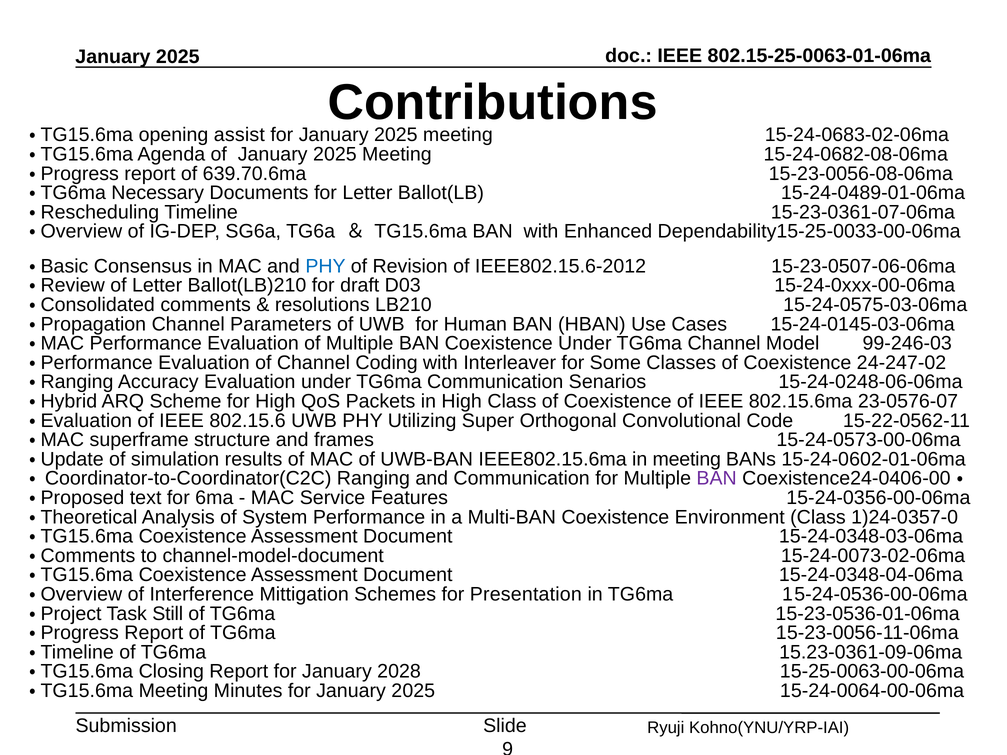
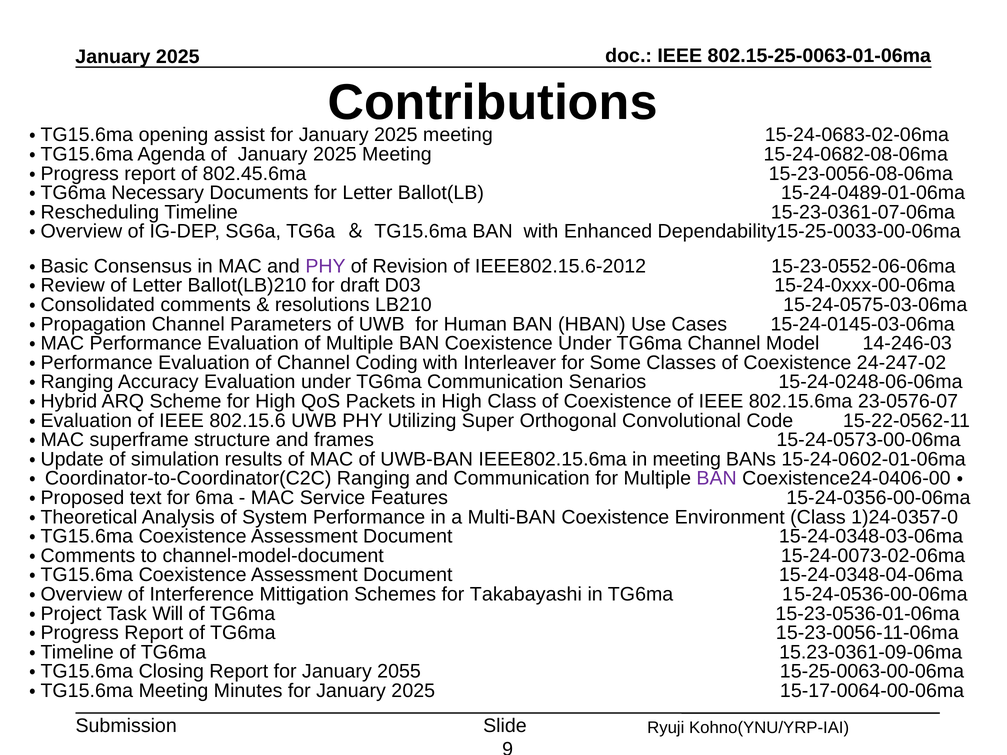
639.70.6ma: 639.70.6ma -> 802.45.6ma
PHY at (325, 266) colour: blue -> purple
15-23-0507-06-06ma: 15-23-0507-06-06ma -> 15-23-0552-06-06ma
99-246-03: 99-246-03 -> 14-246-03
Presentation: Presentation -> Takabayashi
Still: Still -> Will
2028: 2028 -> 2055
15-24-0064-00-06ma: 15-24-0064-00-06ma -> 15-17-0064-00-06ma
